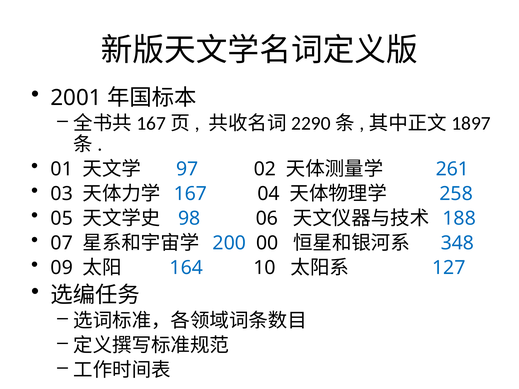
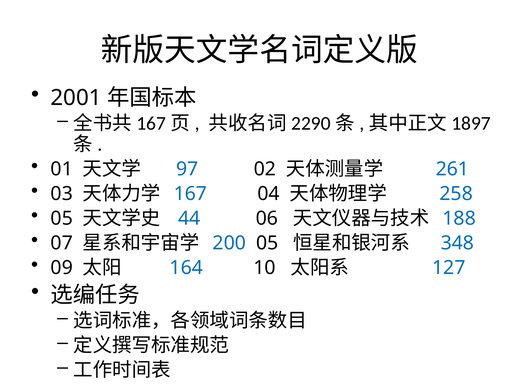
98: 98 -> 44
200 00: 00 -> 05
